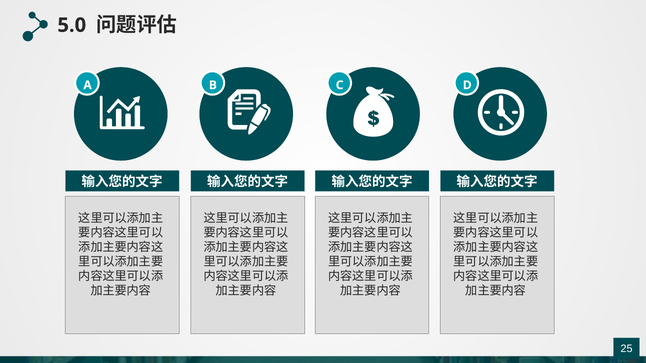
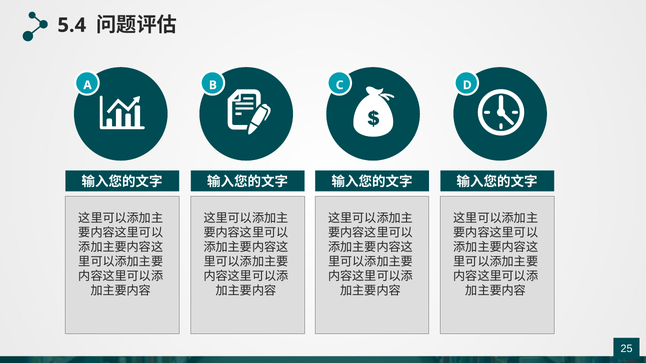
5.0: 5.0 -> 5.4
